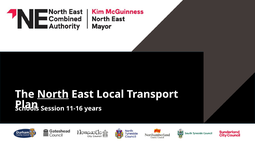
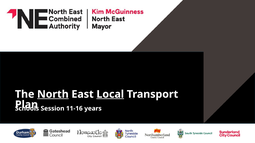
Local underline: none -> present
